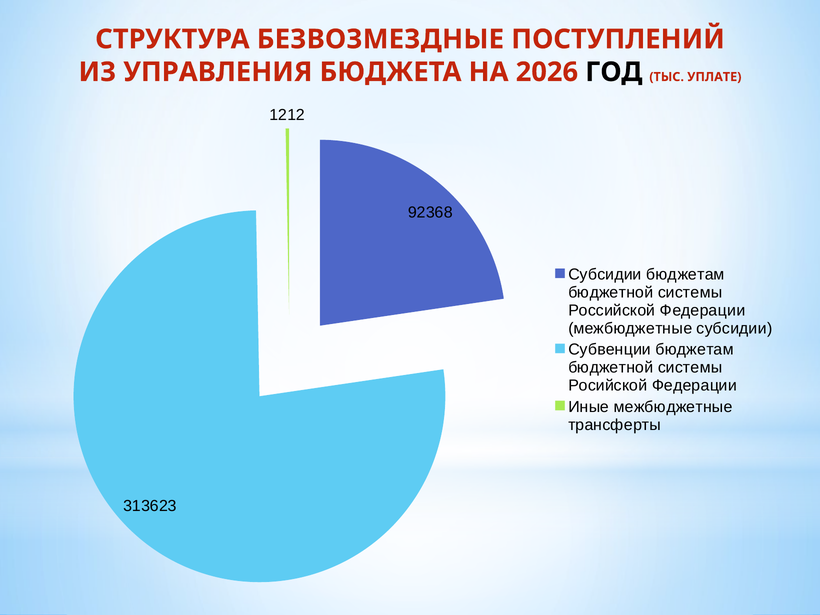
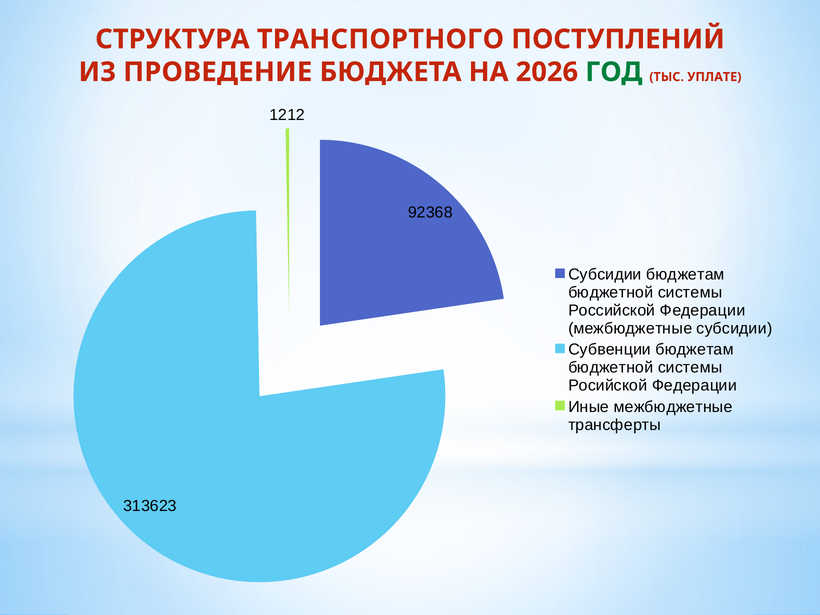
БЕЗВОЗМЕЗДНЫЕ: БЕЗВОЗМЕЗДНЫЕ -> ТРАНСПОРТНОГО
УПРАВЛЕНИЯ: УПРАВЛЕНИЯ -> ПРОВЕДЕНИЕ
ГОД colour: black -> green
